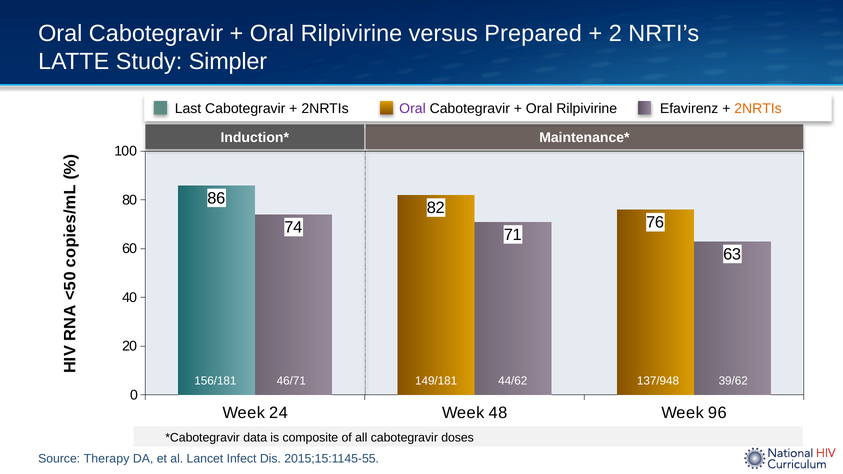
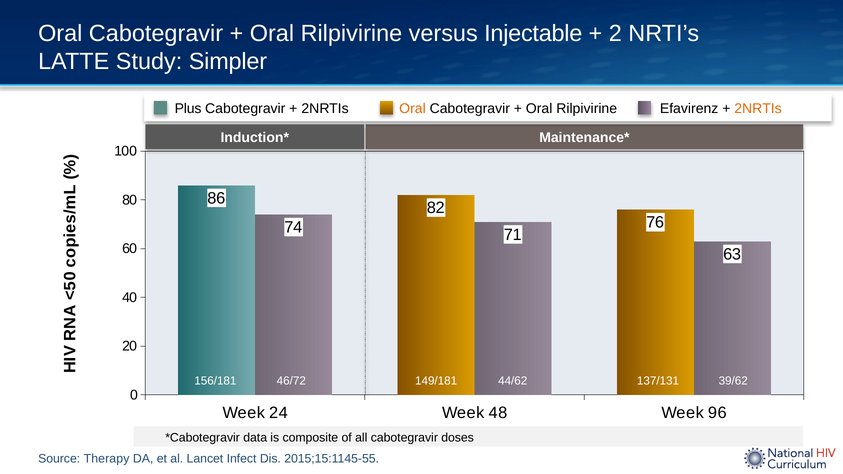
Prepared: Prepared -> Injectable
Last: Last -> Plus
Oral at (413, 109) colour: purple -> orange
46/71: 46/71 -> 46/72
137/948: 137/948 -> 137/131
